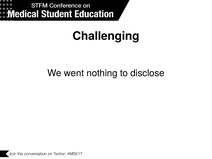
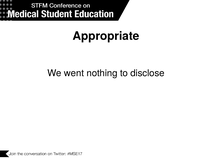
Challenging: Challenging -> Appropriate
